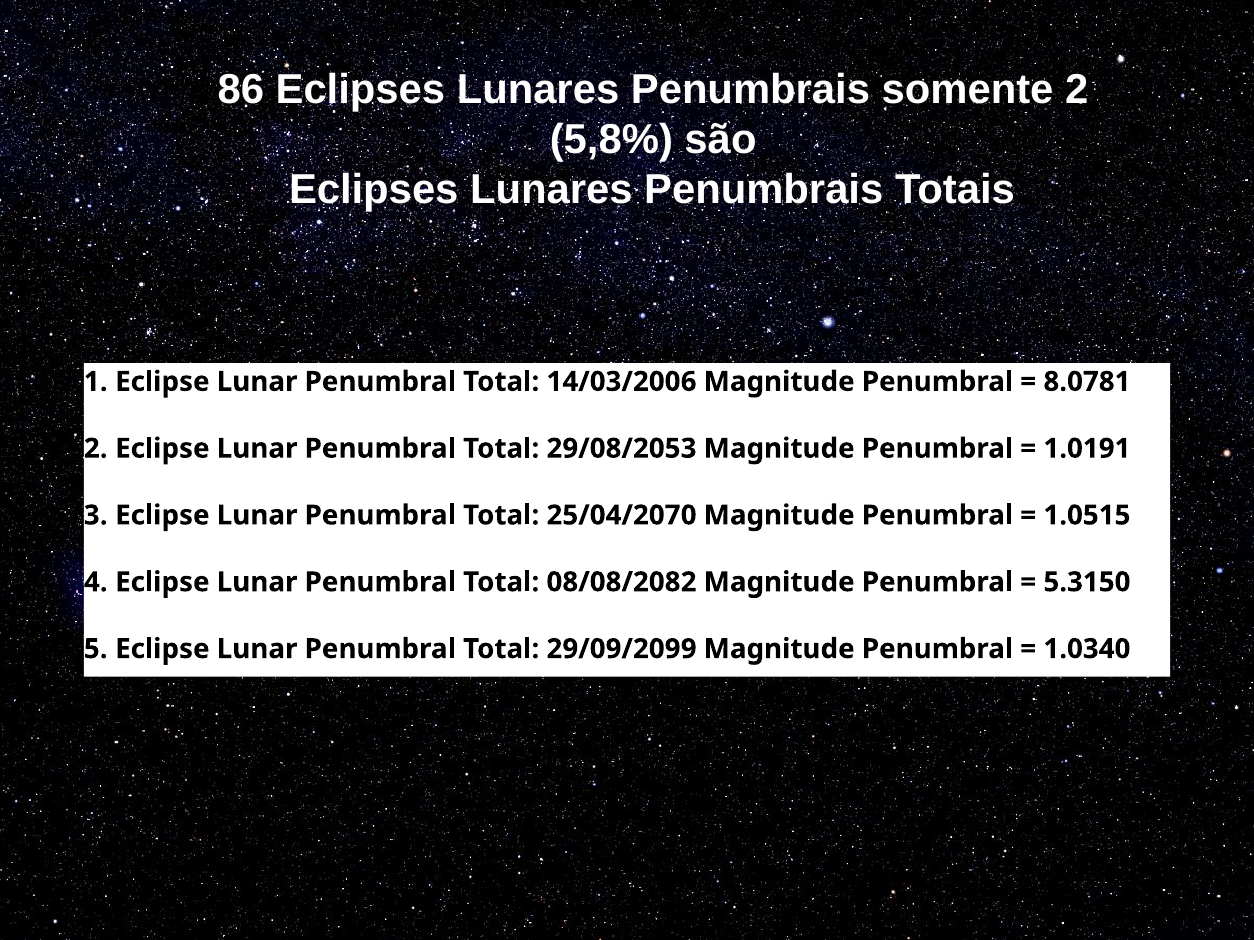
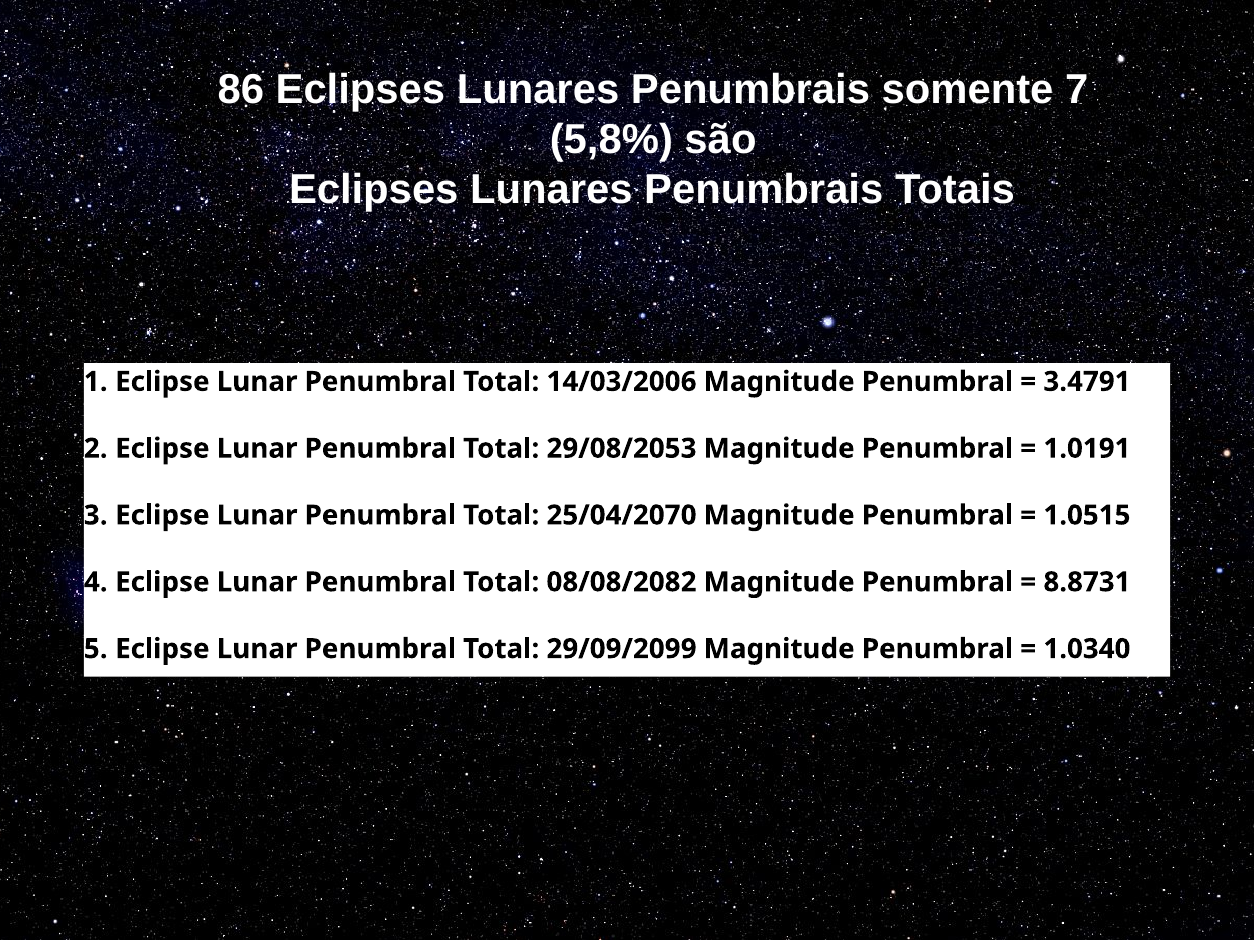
somente 2: 2 -> 7
8.0781: 8.0781 -> 3.4791
5.3150: 5.3150 -> 8.8731
